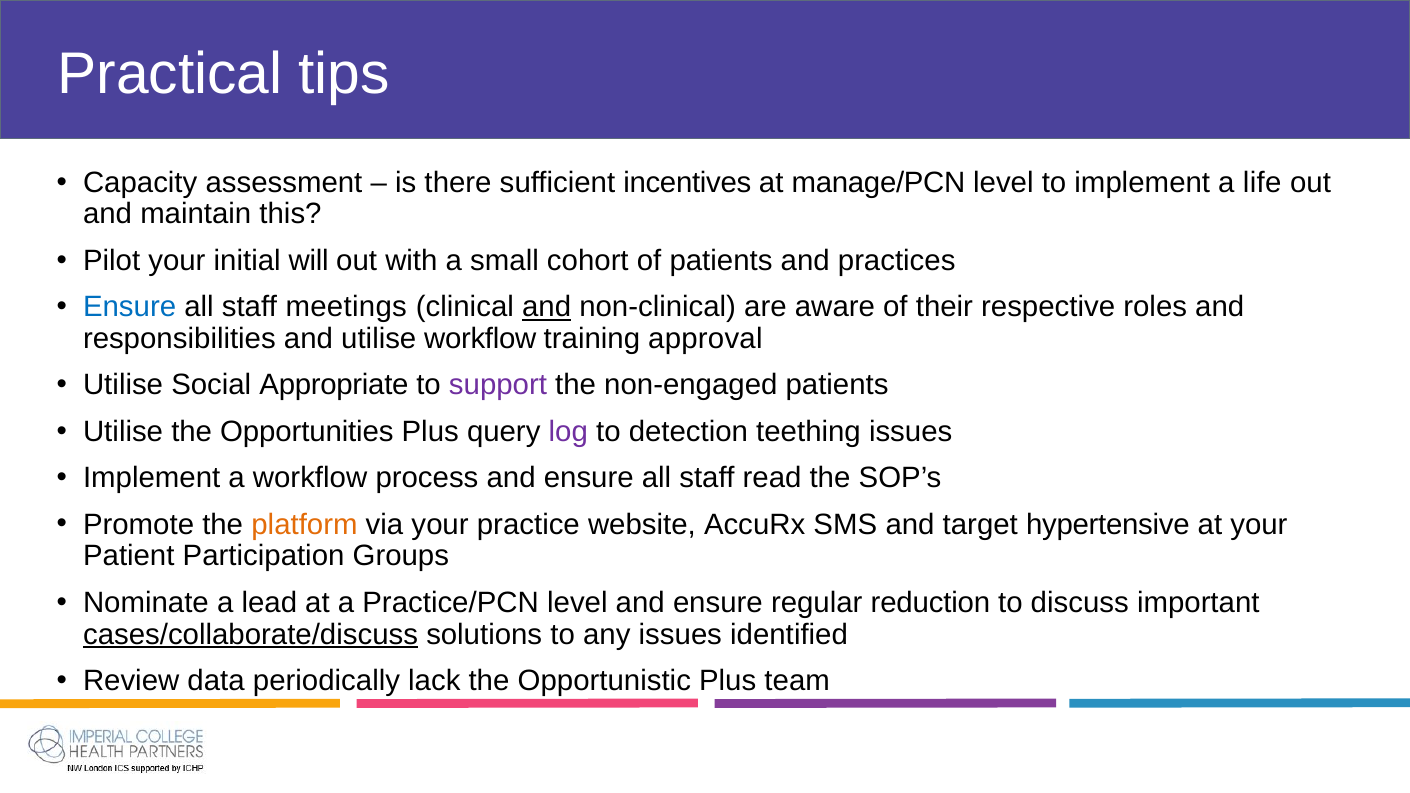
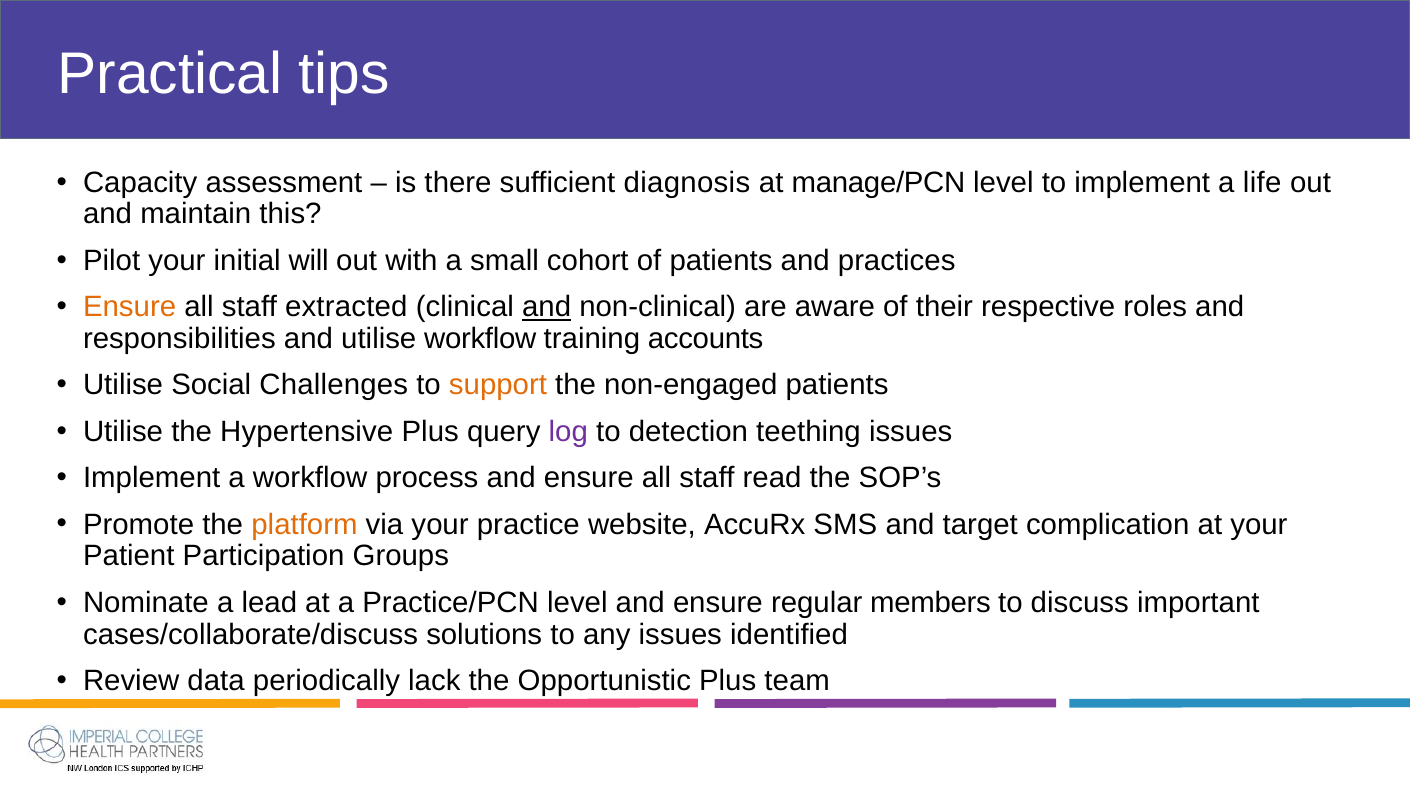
incentives: incentives -> diagnosis
Ensure at (130, 307) colour: blue -> orange
meetings: meetings -> extracted
approval: approval -> accounts
Appropriate: Appropriate -> Challenges
support colour: purple -> orange
Opportunities: Opportunities -> Hypertensive
hypertensive: hypertensive -> complication
reduction: reduction -> members
cases/collaborate/discuss underline: present -> none
